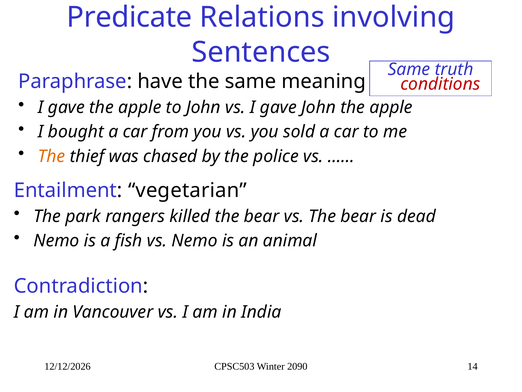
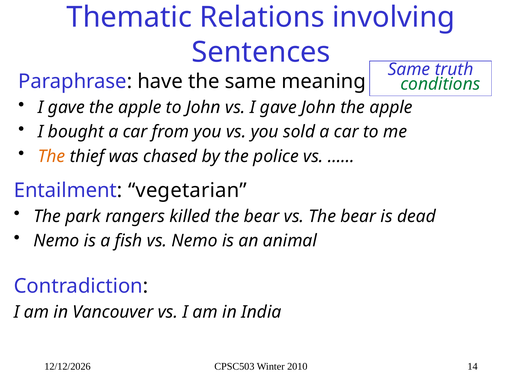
Predicate: Predicate -> Thematic
conditions colour: red -> green
2090: 2090 -> 2010
